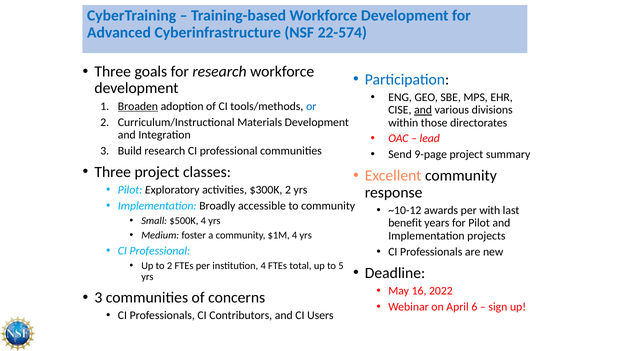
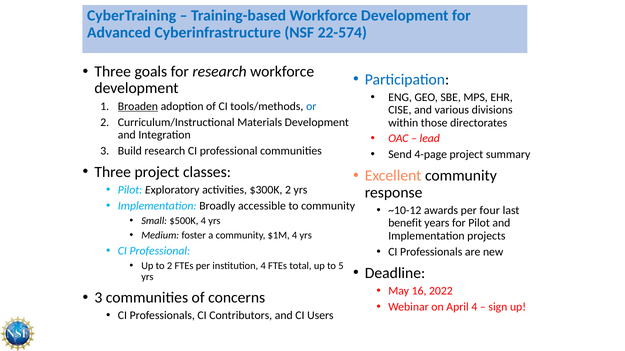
and at (423, 110) underline: present -> none
9-page: 9-page -> 4-page
with: with -> four
April 6: 6 -> 4
